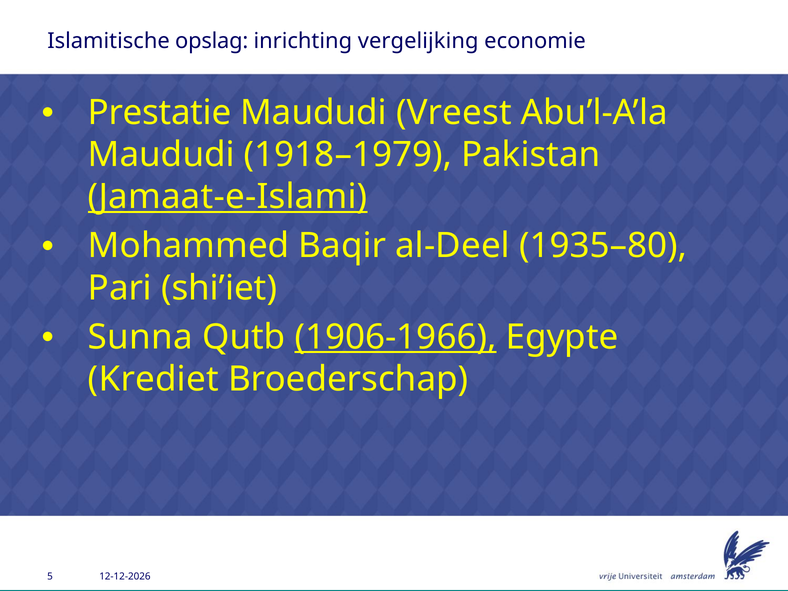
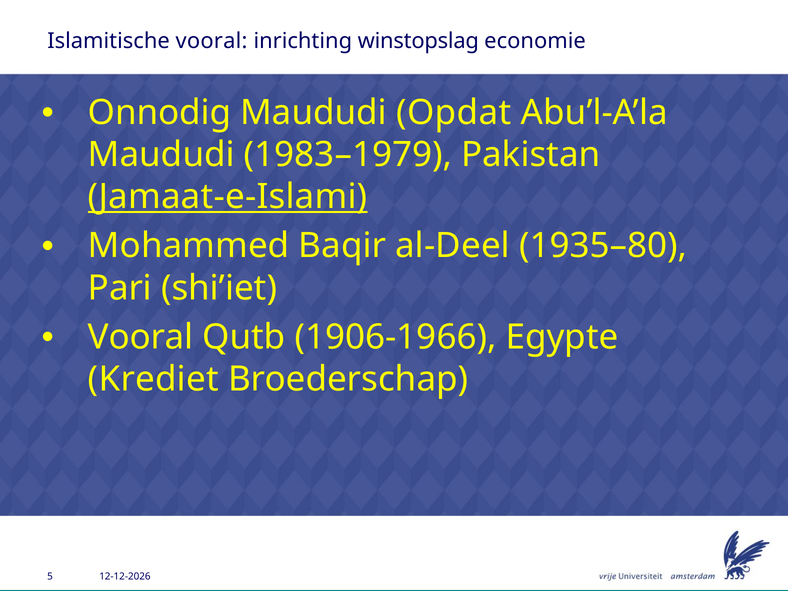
Islamitische opslag: opslag -> vooral
vergelijking: vergelijking -> winstopslag
Prestatie: Prestatie -> Onnodig
Vreest: Vreest -> Opdat
1918–1979: 1918–1979 -> 1983–1979
Sunna at (140, 337): Sunna -> Vooral
1906-1966 underline: present -> none
